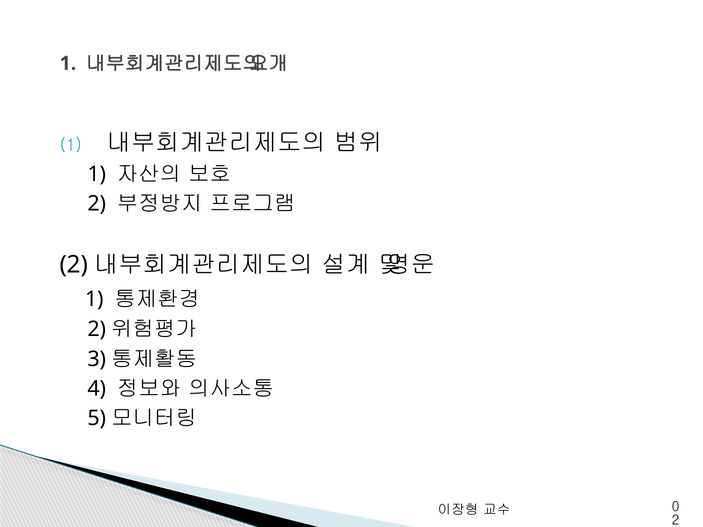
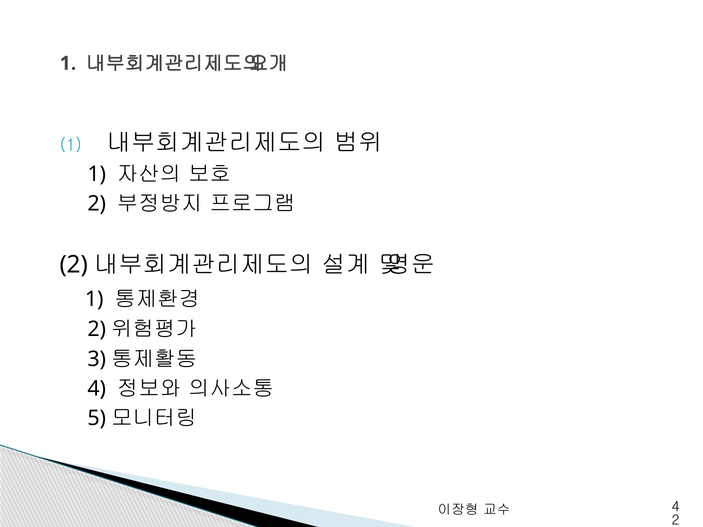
0 at (676, 507): 0 -> 4
